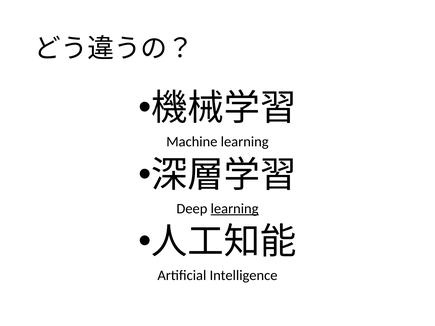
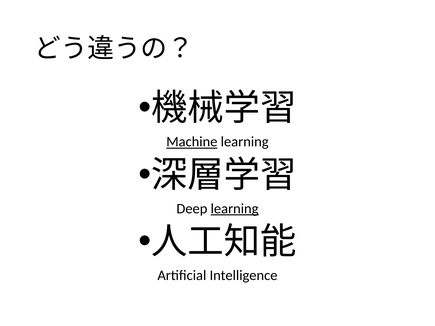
Machine underline: none -> present
